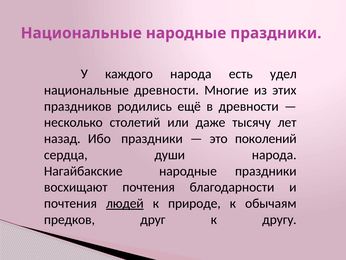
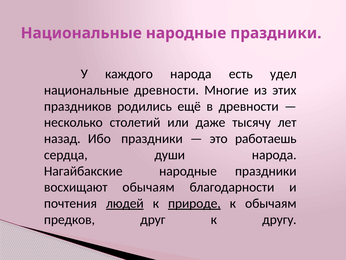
поколений: поколений -> работаешь
восхищают почтения: почтения -> обычаям
природе underline: none -> present
